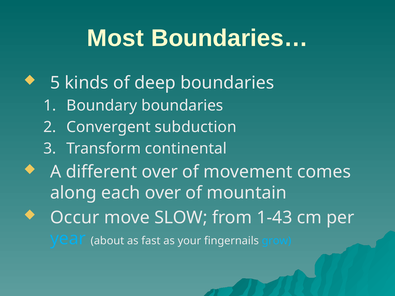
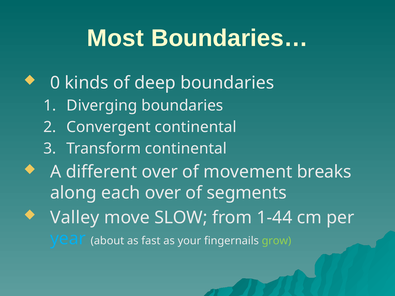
5: 5 -> 0
Boundary: Boundary -> Diverging
Convergent subduction: subduction -> continental
comes: comes -> breaks
mountain: mountain -> segments
Occur: Occur -> Valley
1-43: 1-43 -> 1-44
grow colour: light blue -> light green
